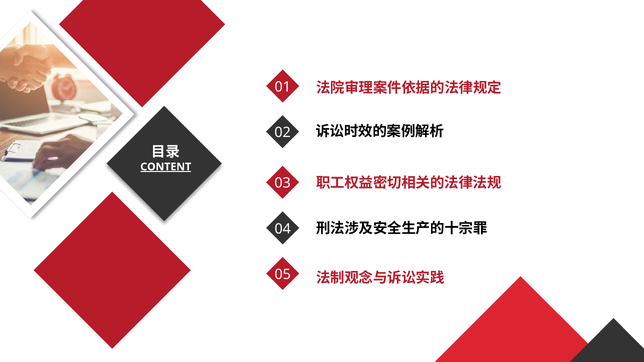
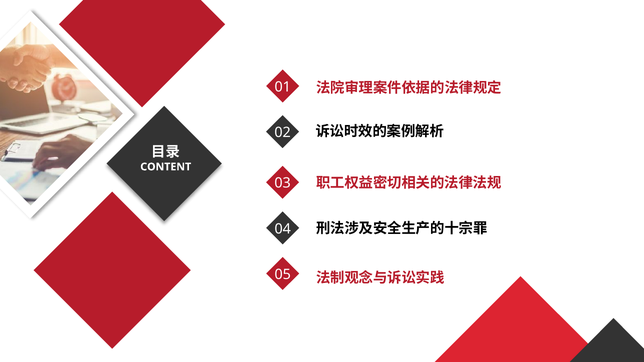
CONTENT underline: present -> none
